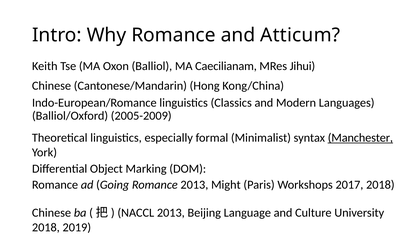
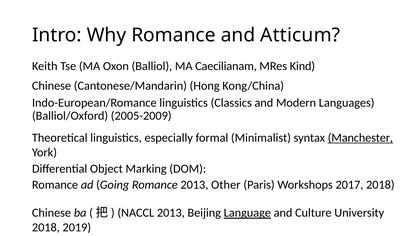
Jihui: Jihui -> Kind
Might: Might -> Other
Language underline: none -> present
